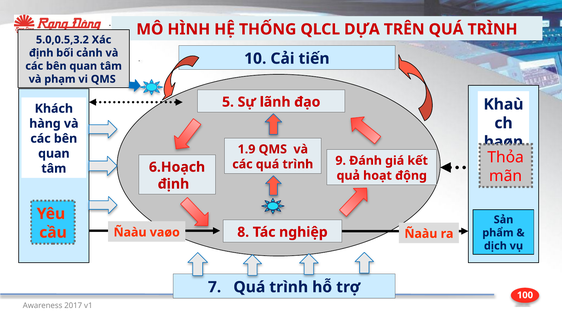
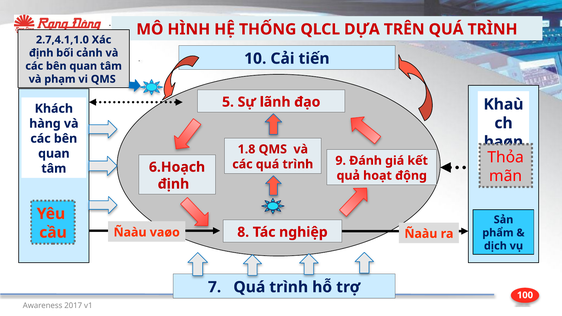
5.0,0.5,3.2: 5.0,0.5,3.2 -> 2.7,4.1,1.0
1.9: 1.9 -> 1.8
